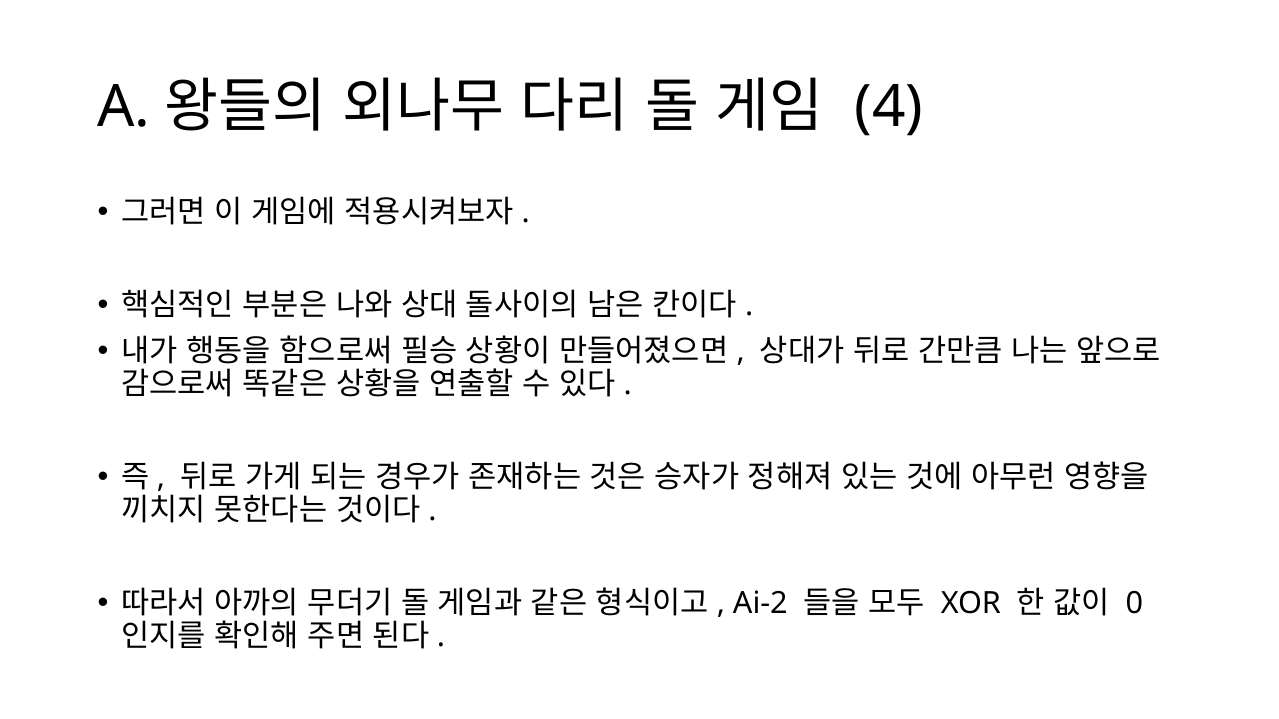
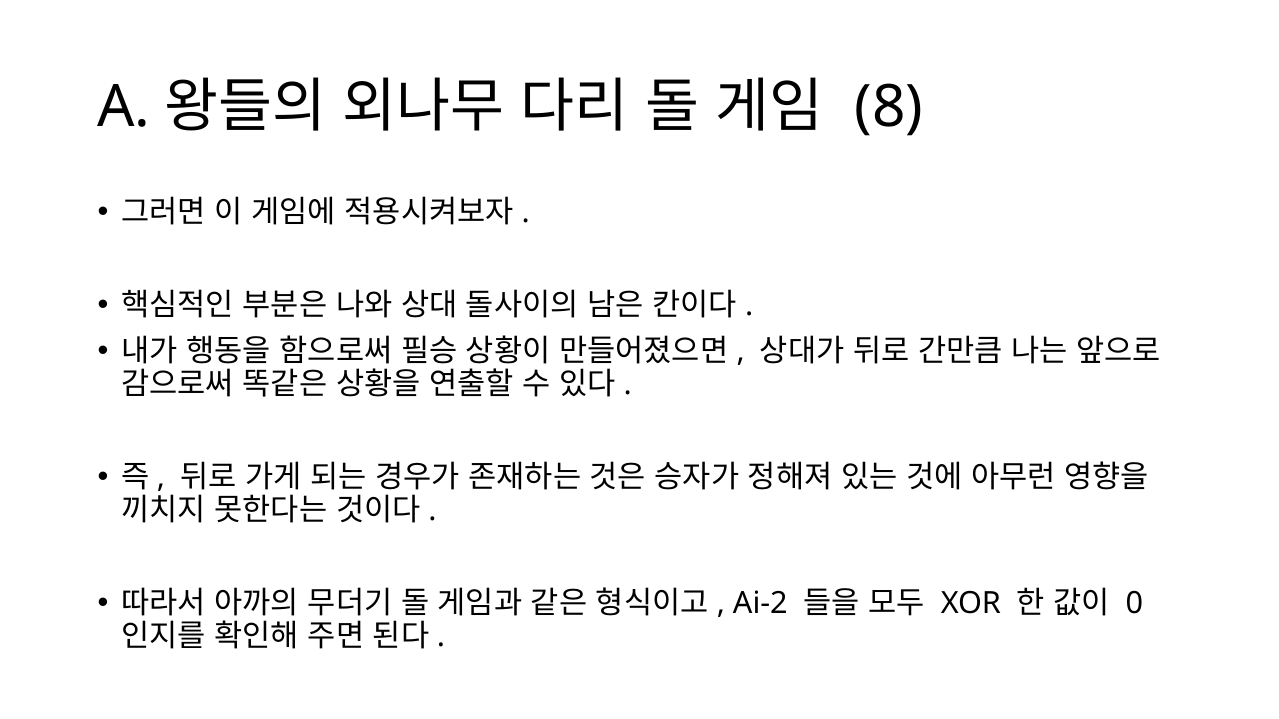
4: 4 -> 8
